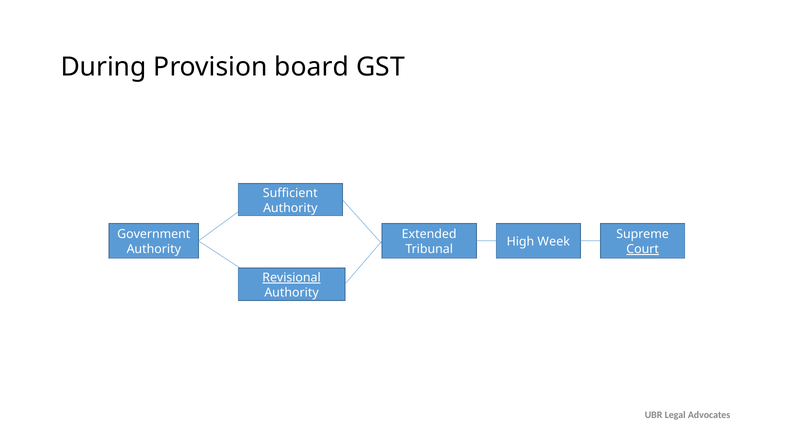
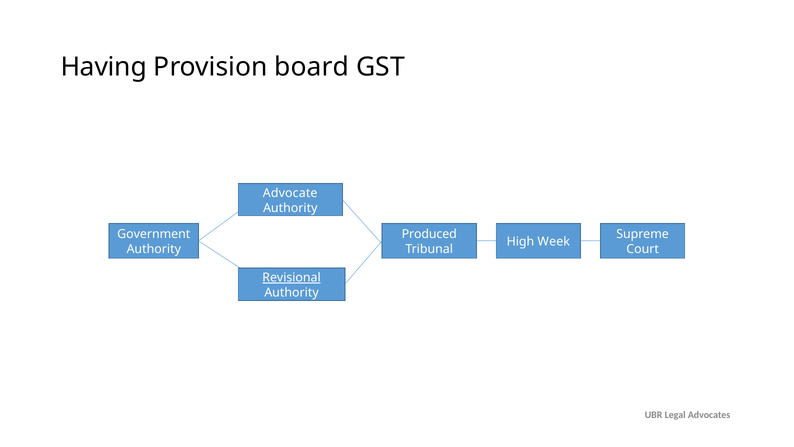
During: During -> Having
Sufficient: Sufficient -> Advocate
Extended: Extended -> Produced
Court underline: present -> none
